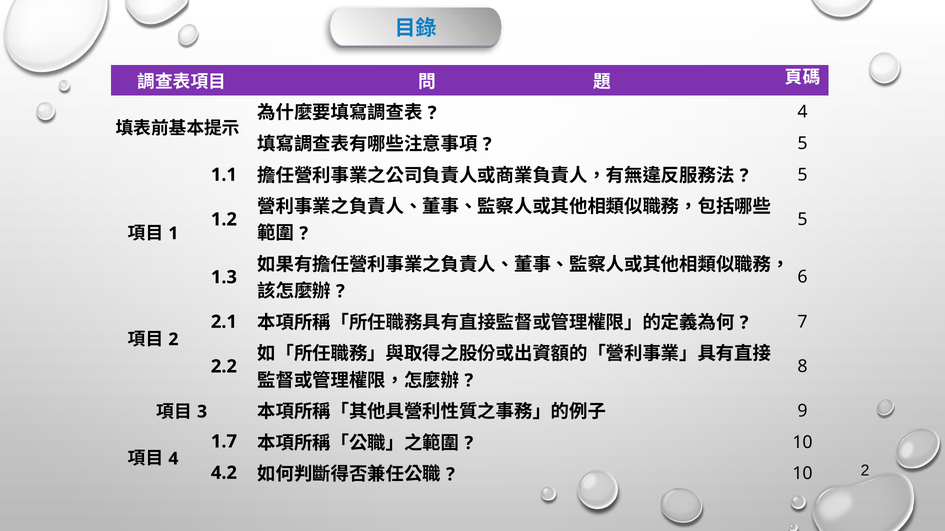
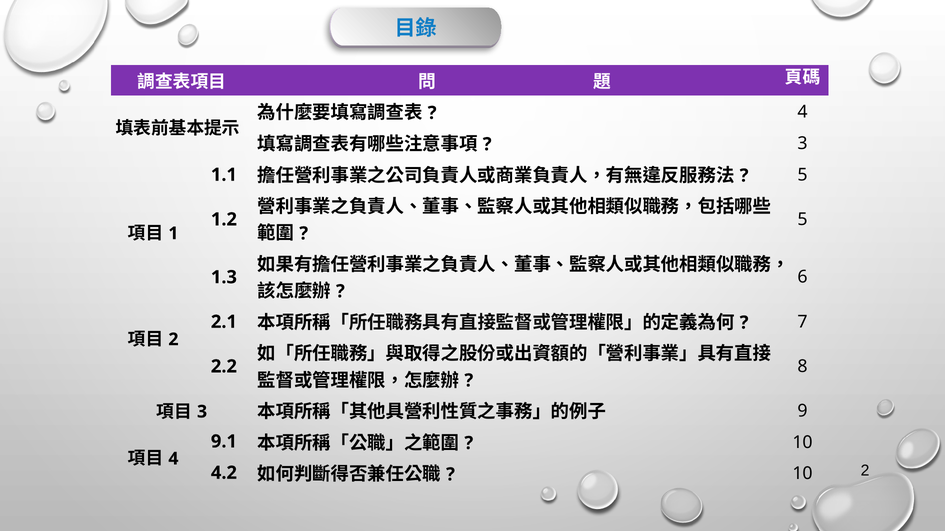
5 at (803, 144): 5 -> 3
1.7: 1.7 -> 9.1
